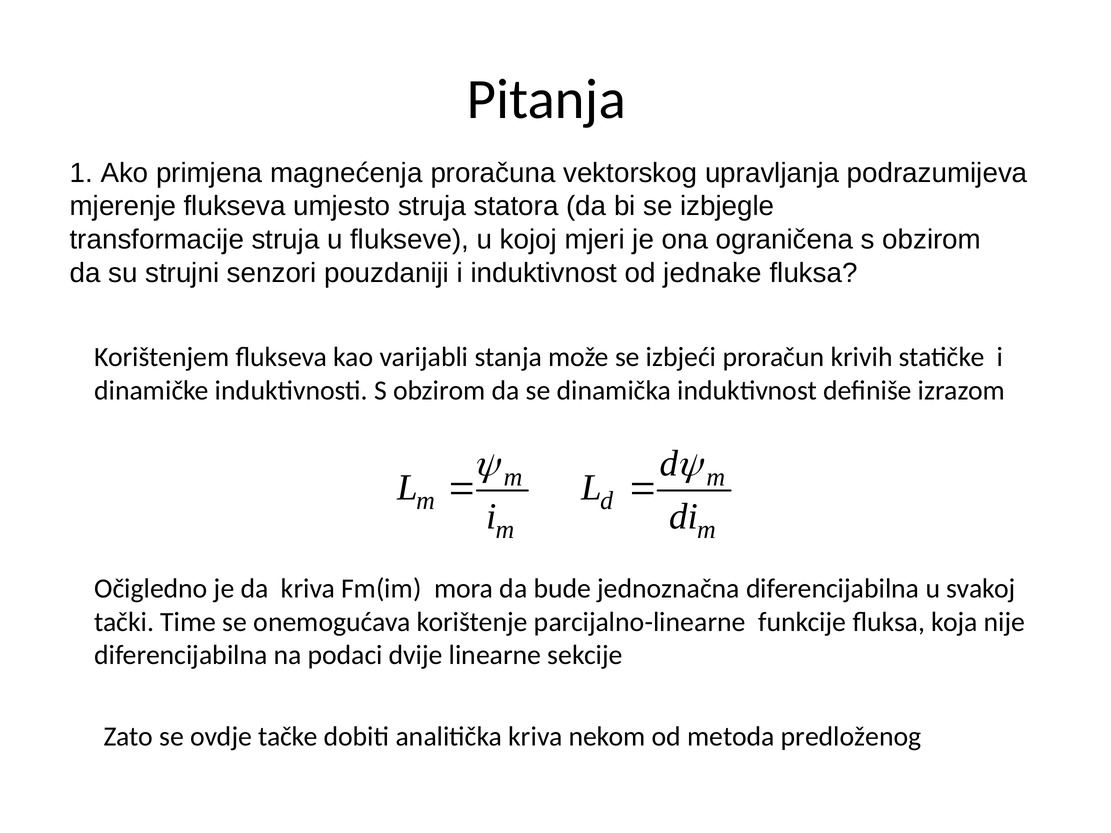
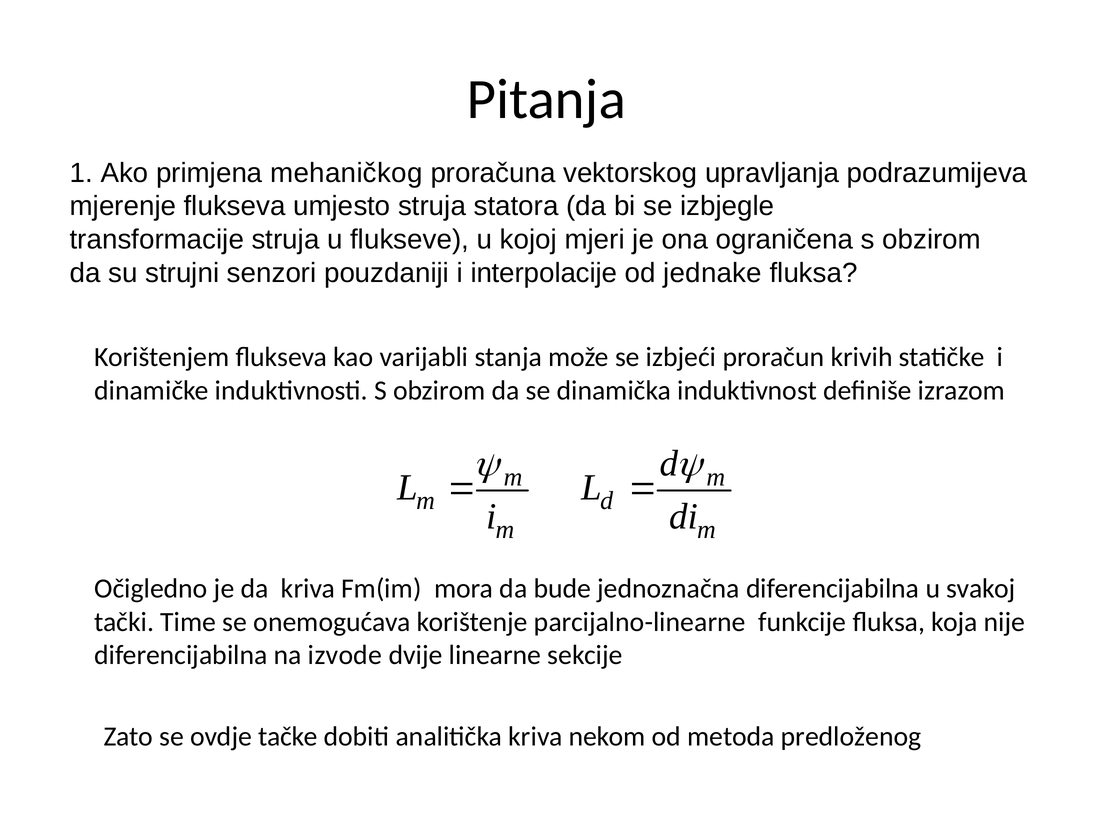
magnećenja: magnećenja -> mehaničkog
i induktivnost: induktivnost -> interpolacije
podaci: podaci -> izvode
